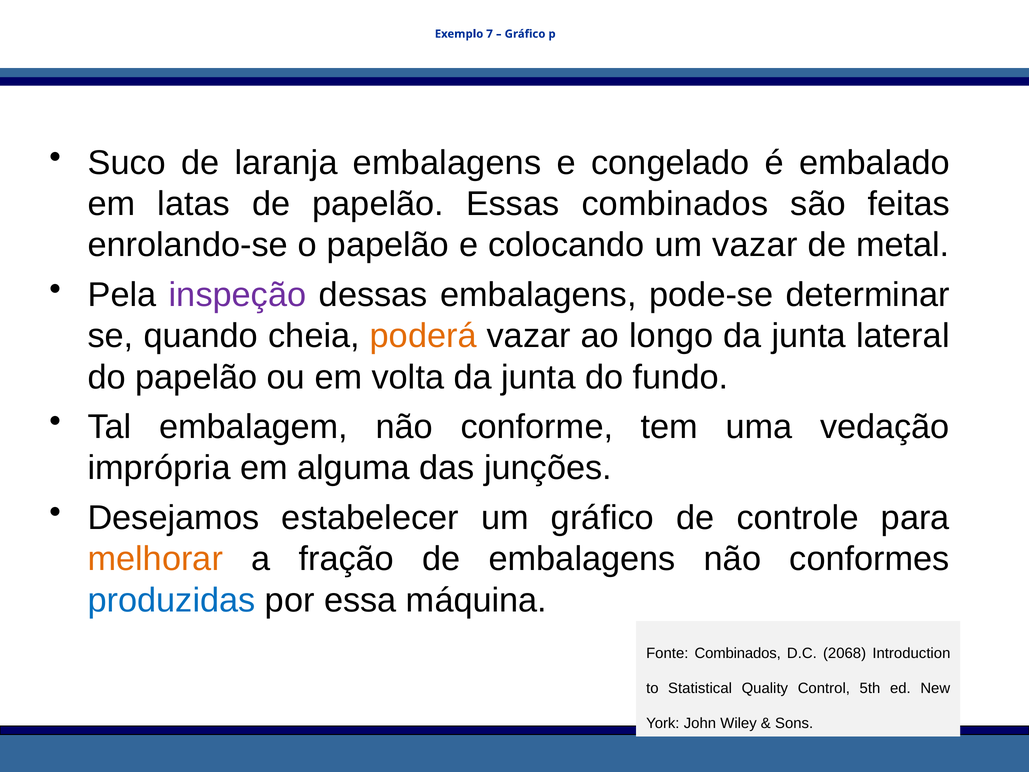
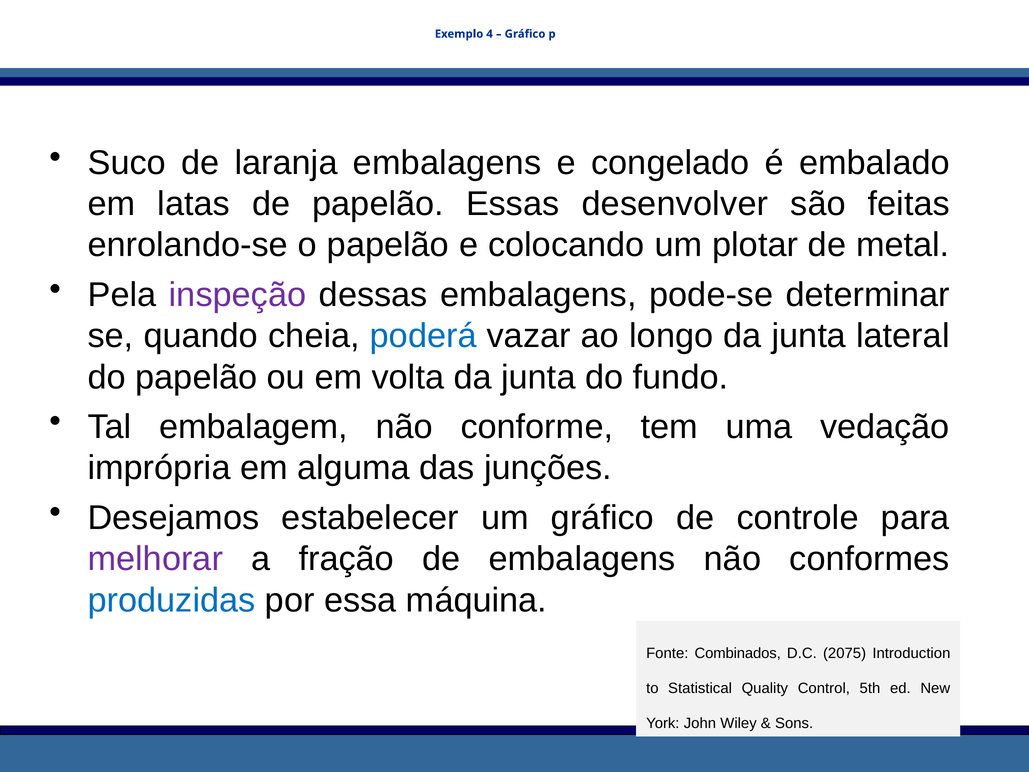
7: 7 -> 4
Essas combinados: combinados -> desenvolver
um vazar: vazar -> plotar
poderá colour: orange -> blue
melhorar colour: orange -> purple
2068: 2068 -> 2075
